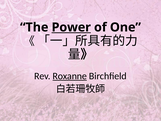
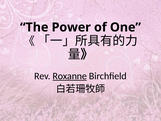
Power underline: present -> none
